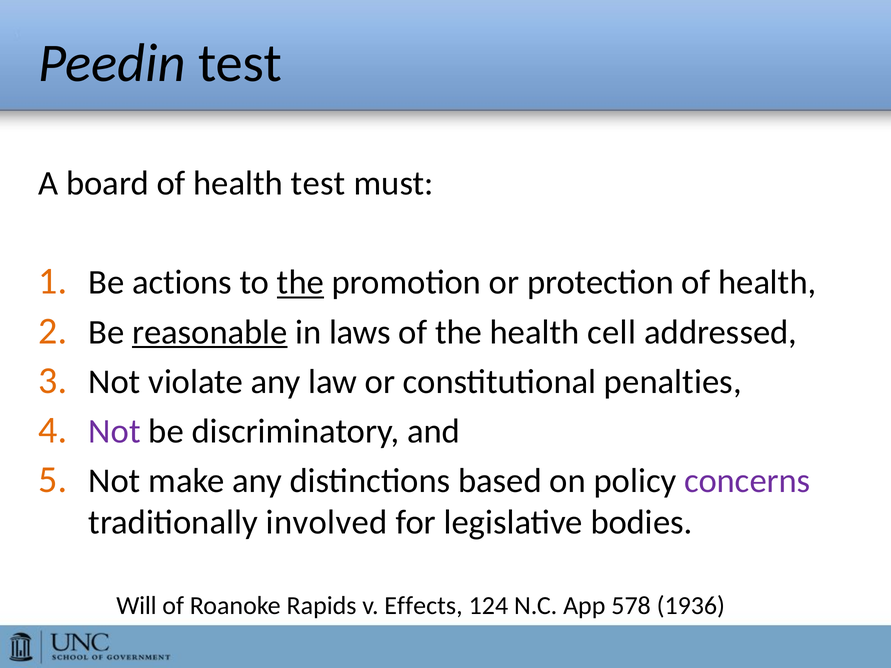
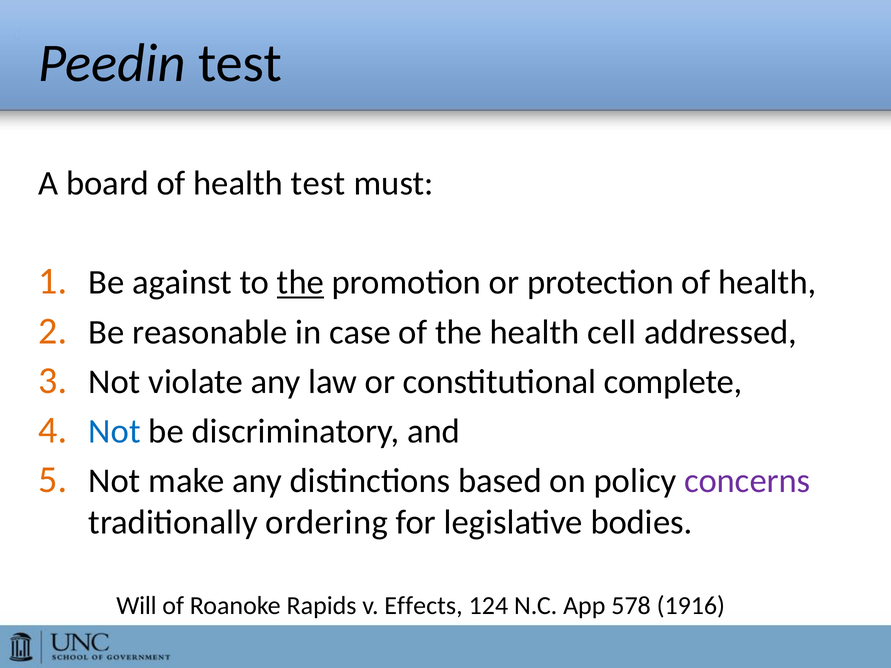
actions: actions -> against
reasonable underline: present -> none
laws: laws -> case
penalties: penalties -> complete
Not at (115, 431) colour: purple -> blue
involved: involved -> ordering
1936: 1936 -> 1916
